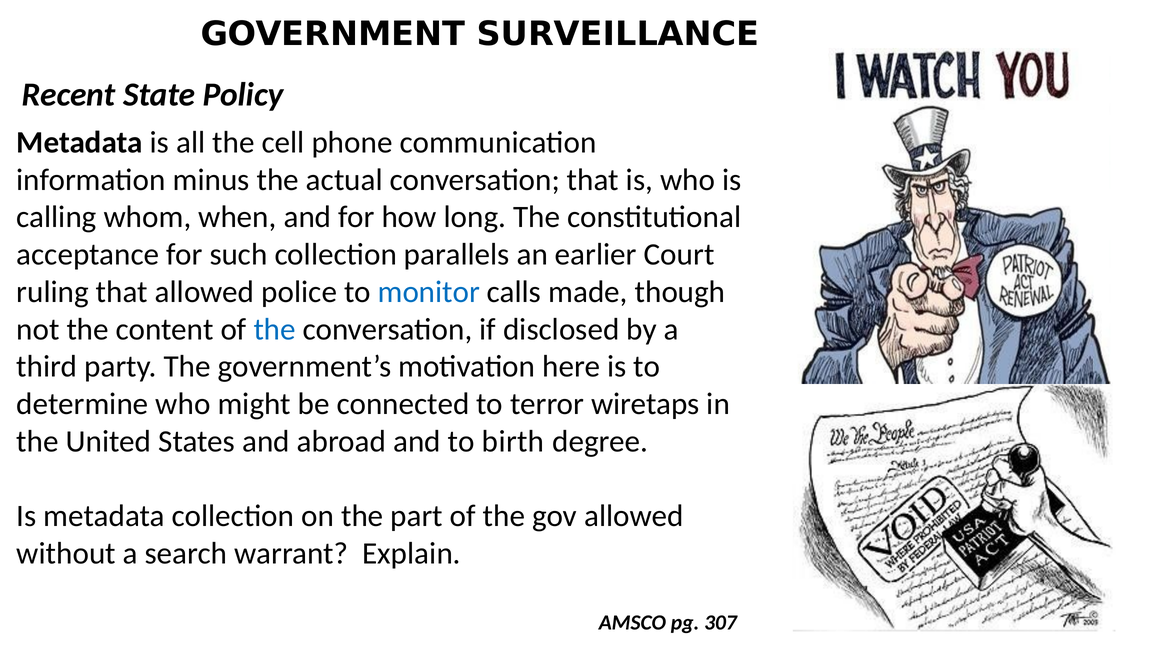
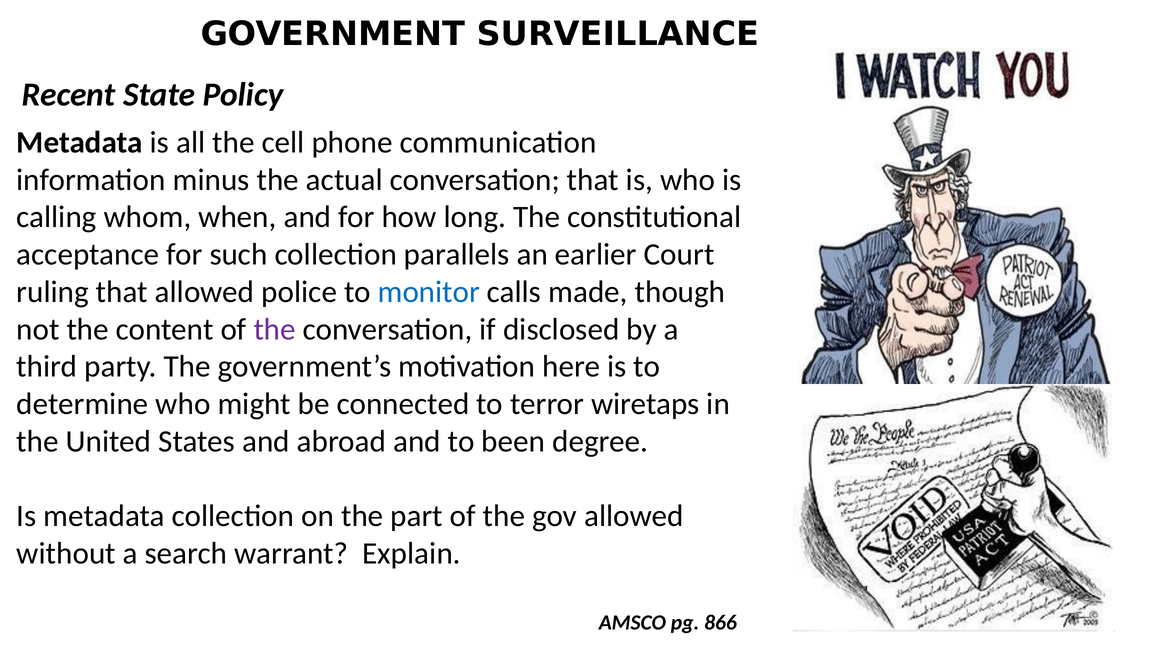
the at (275, 329) colour: blue -> purple
birth: birth -> been
307: 307 -> 866
